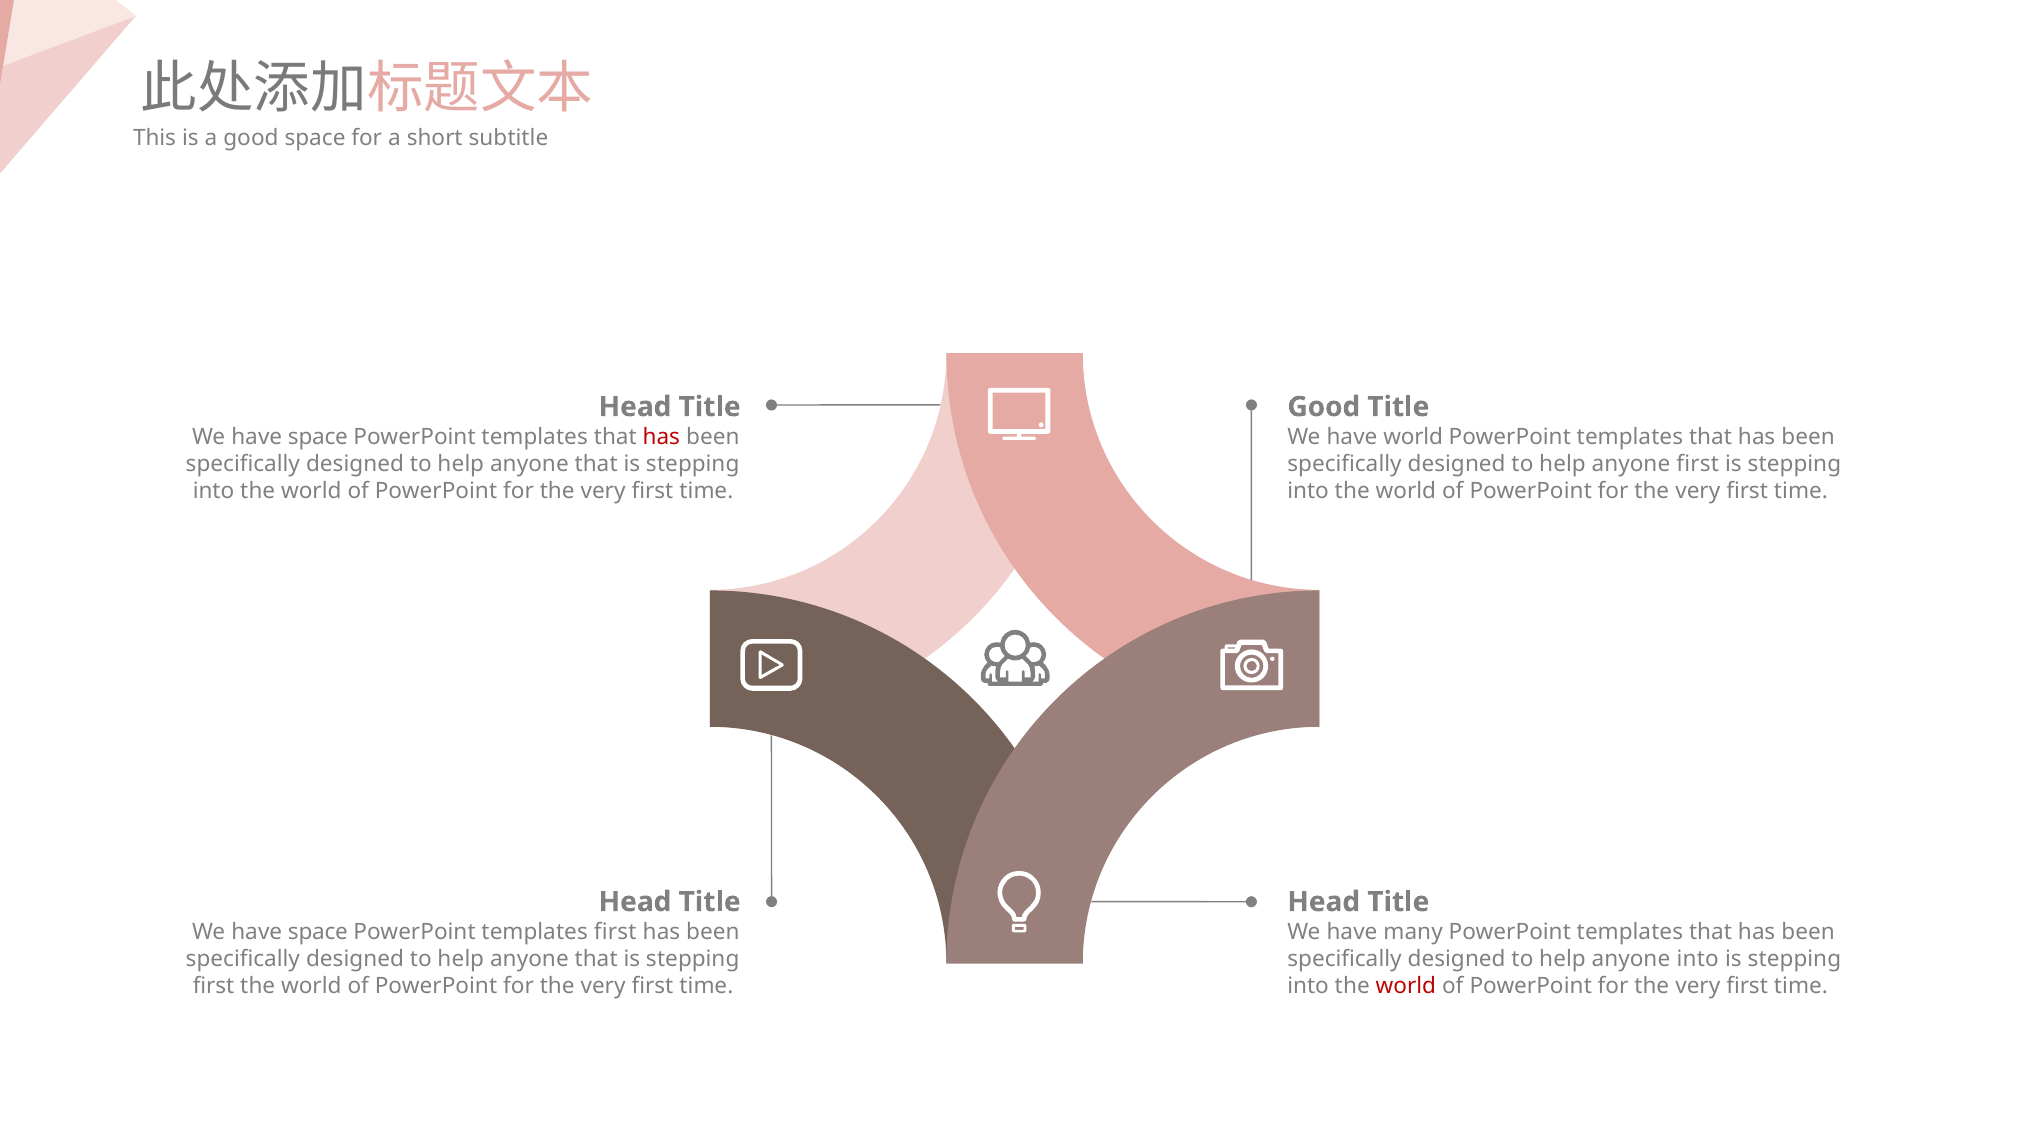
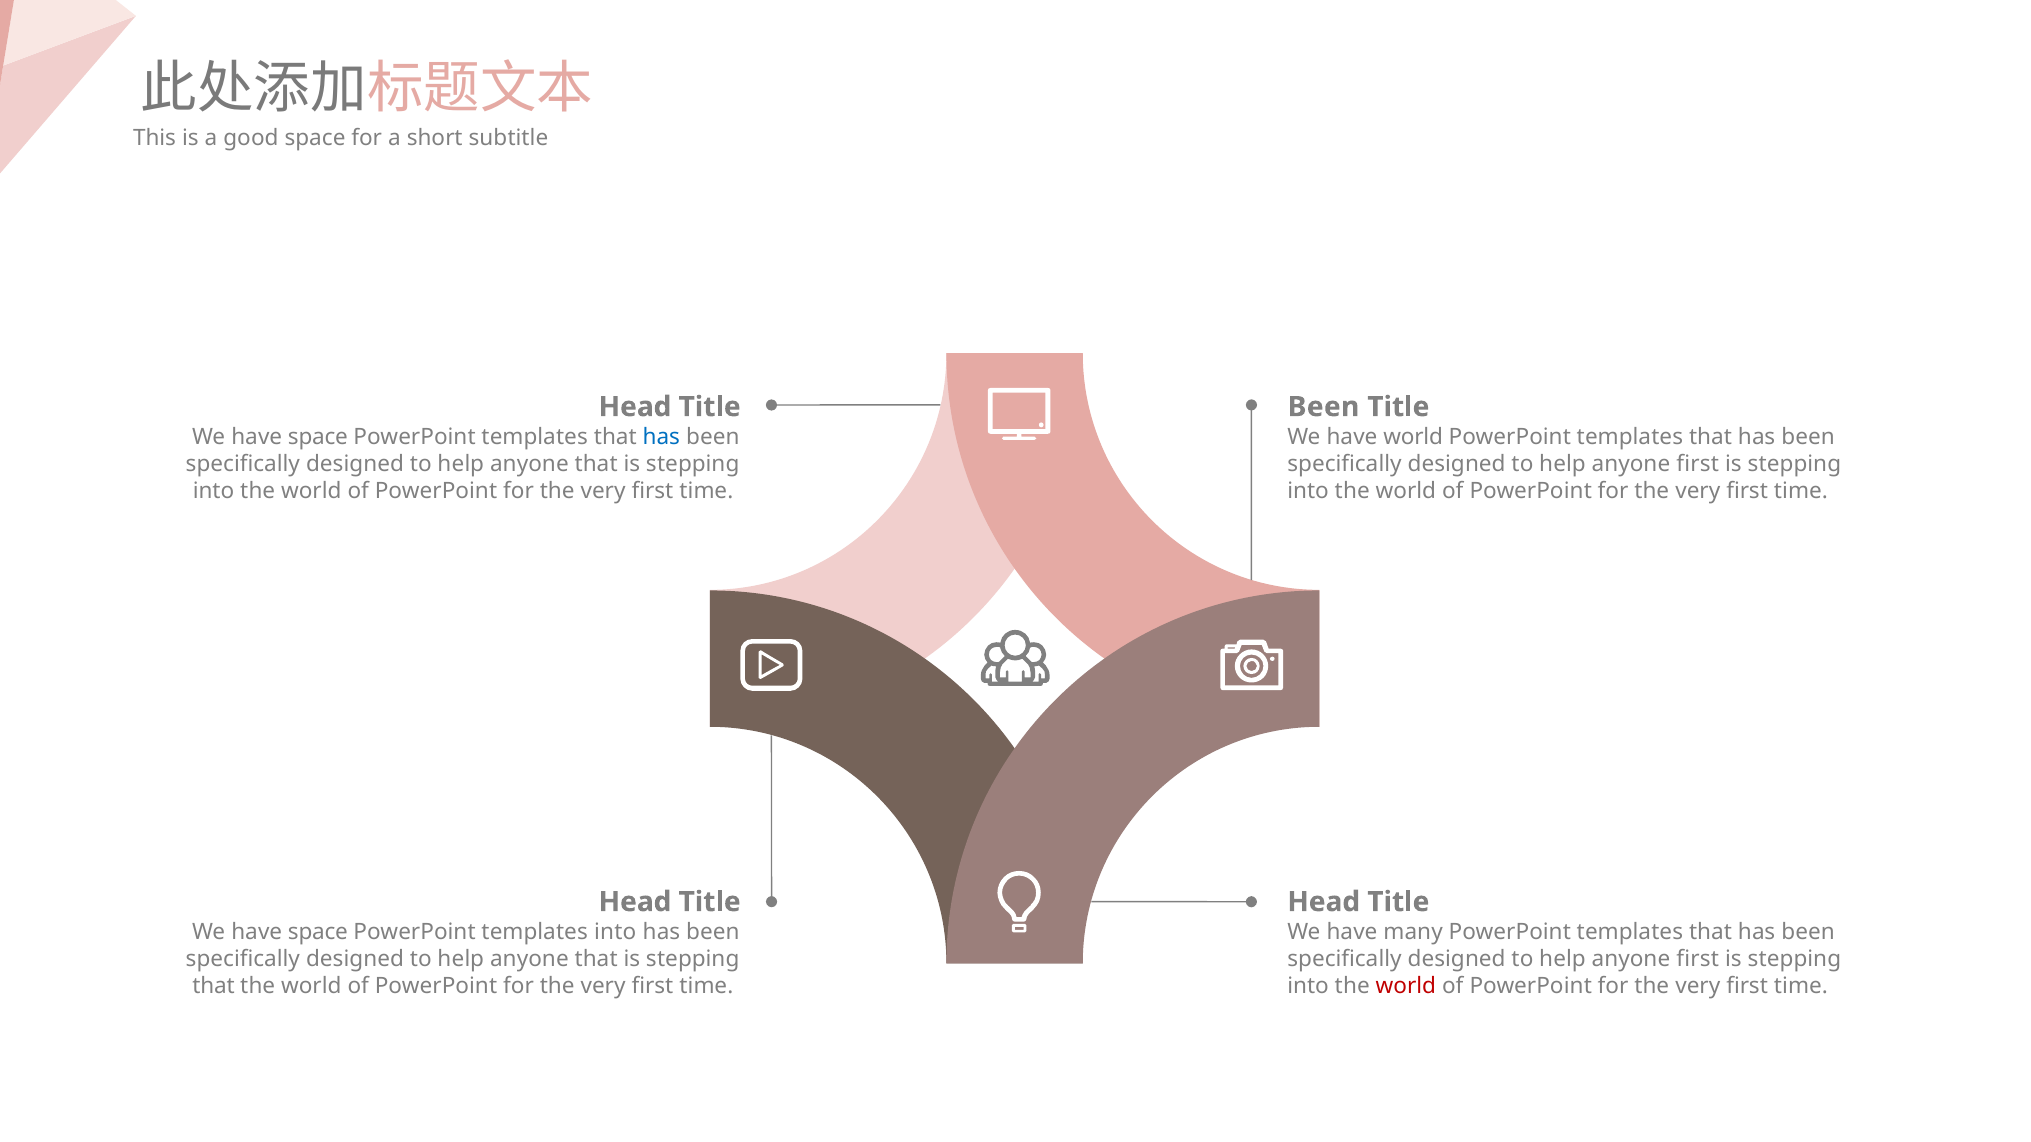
Good at (1324, 407): Good -> Been
has at (661, 437) colour: red -> blue
templates first: first -> into
into at (1698, 959): into -> first
first at (214, 986): first -> that
